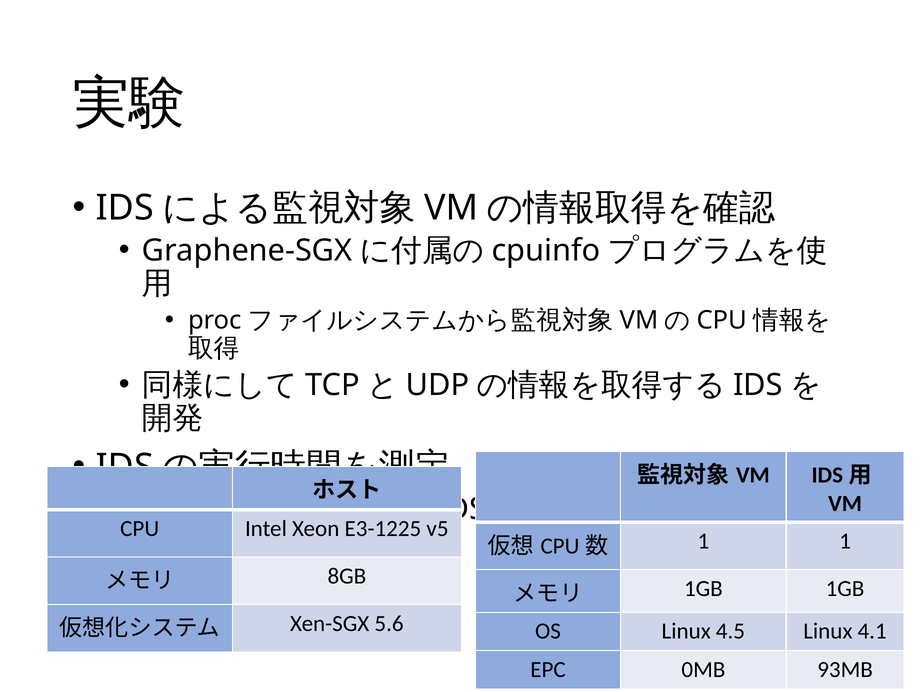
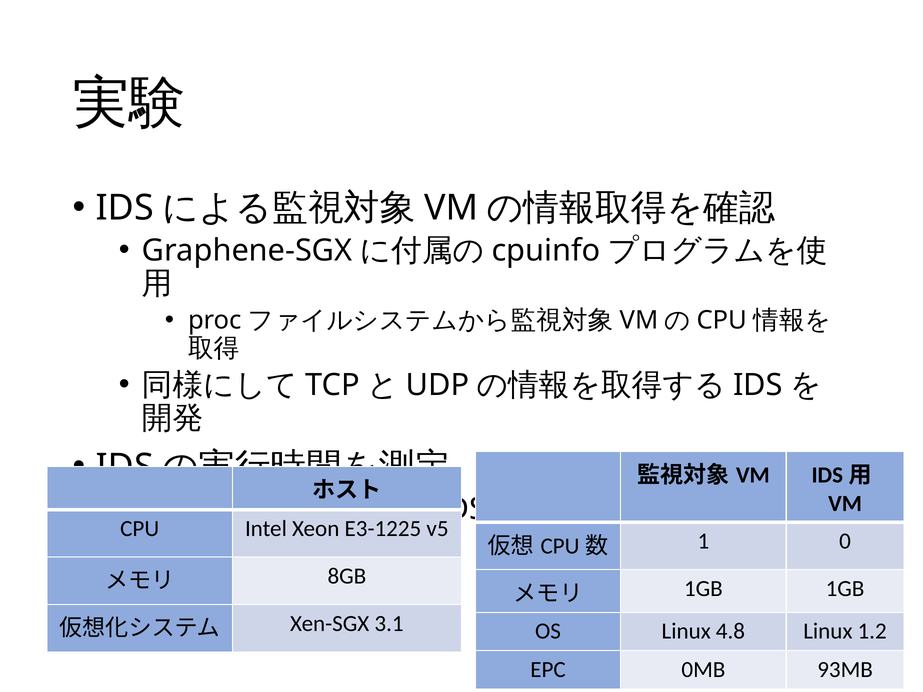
1 1: 1 -> 0
5.6: 5.6 -> 3.1
4.5: 4.5 -> 4.8
4.1: 4.1 -> 1.2
